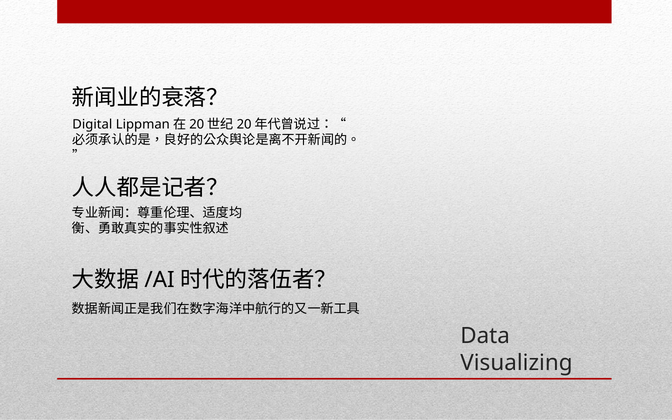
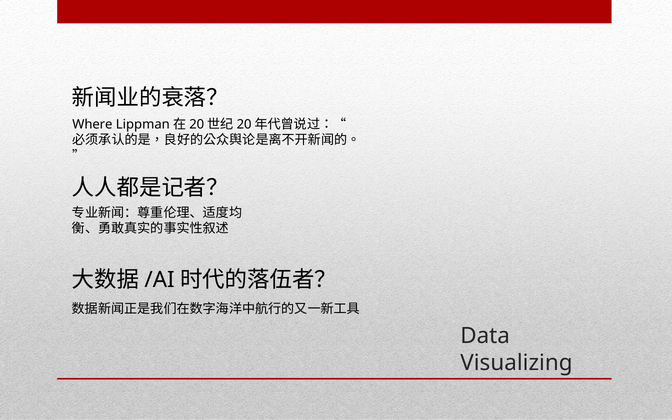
Digital: Digital -> Where
